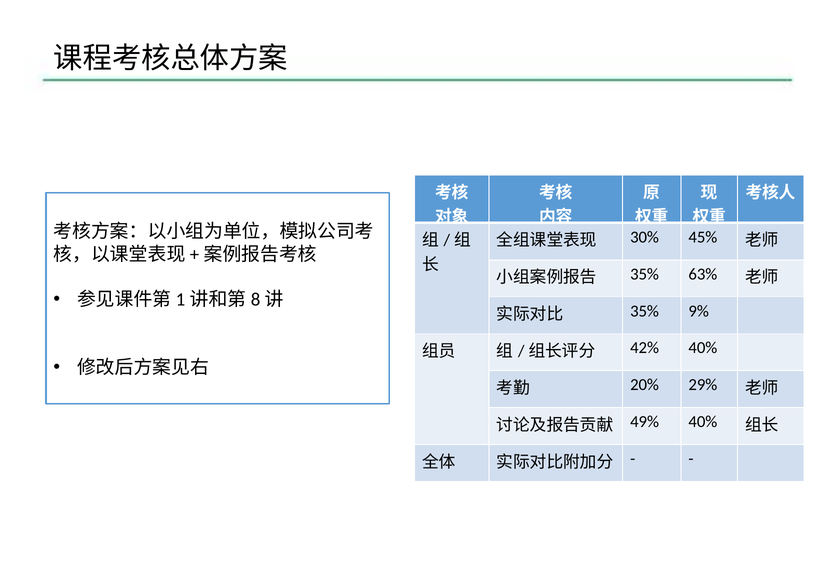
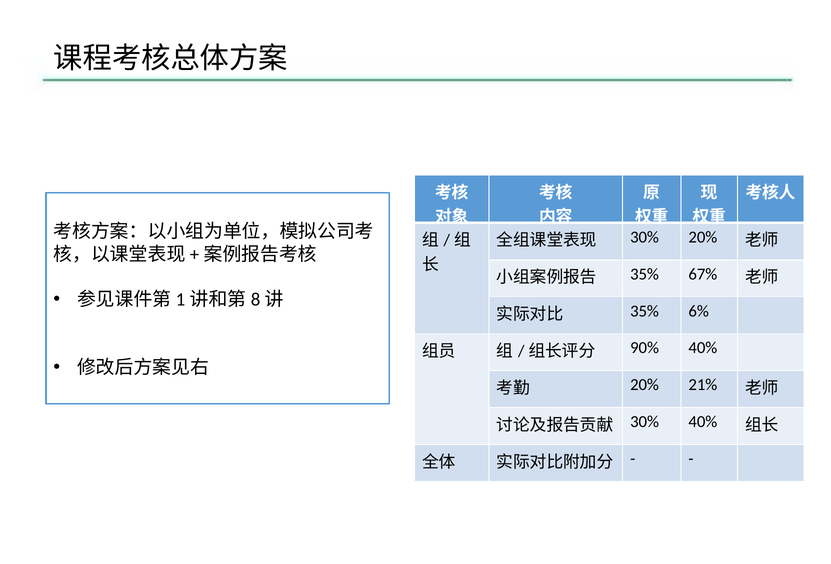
30% 45%: 45% -> 20%
63%: 63% -> 67%
9%: 9% -> 6%
42%: 42% -> 90%
29%: 29% -> 21%
49% at (645, 422): 49% -> 30%
